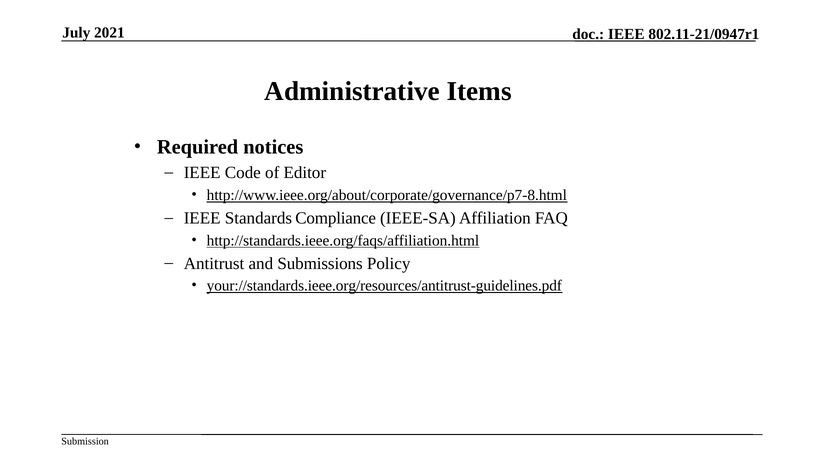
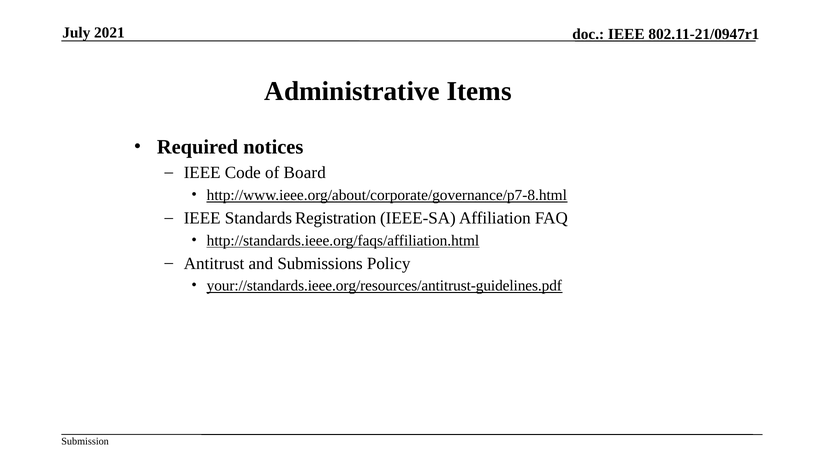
Editor: Editor -> Board
Compliance: Compliance -> Registration
